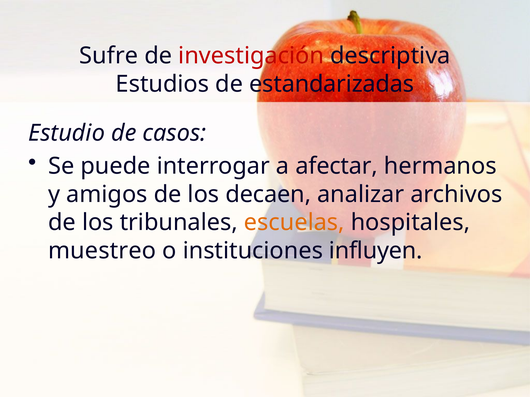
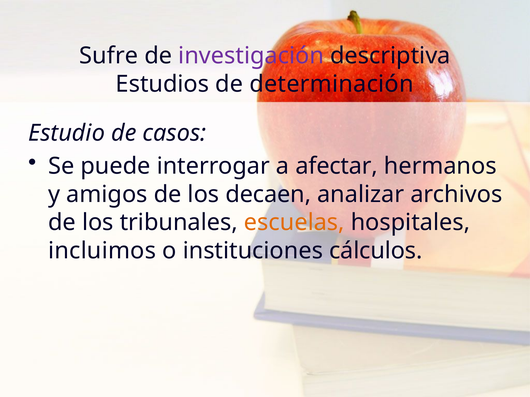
investigación colour: red -> purple
estandarizadas: estandarizadas -> determinación
muestreo: muestreo -> incluimos
influyen: influyen -> cálculos
